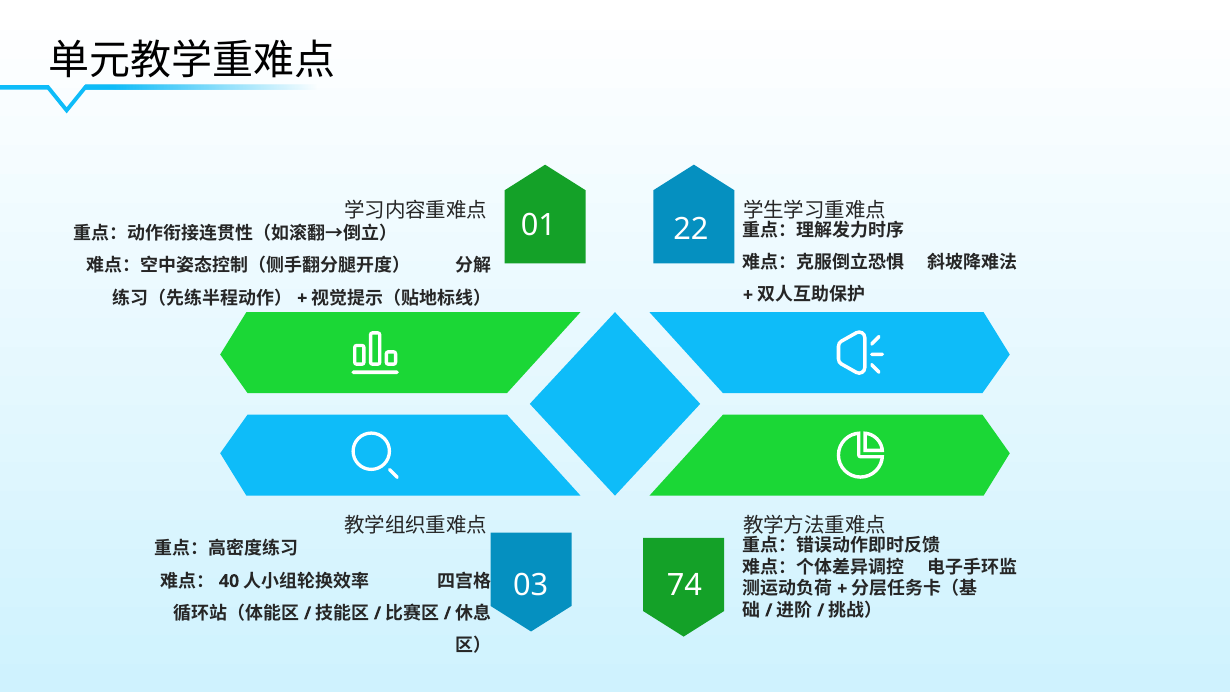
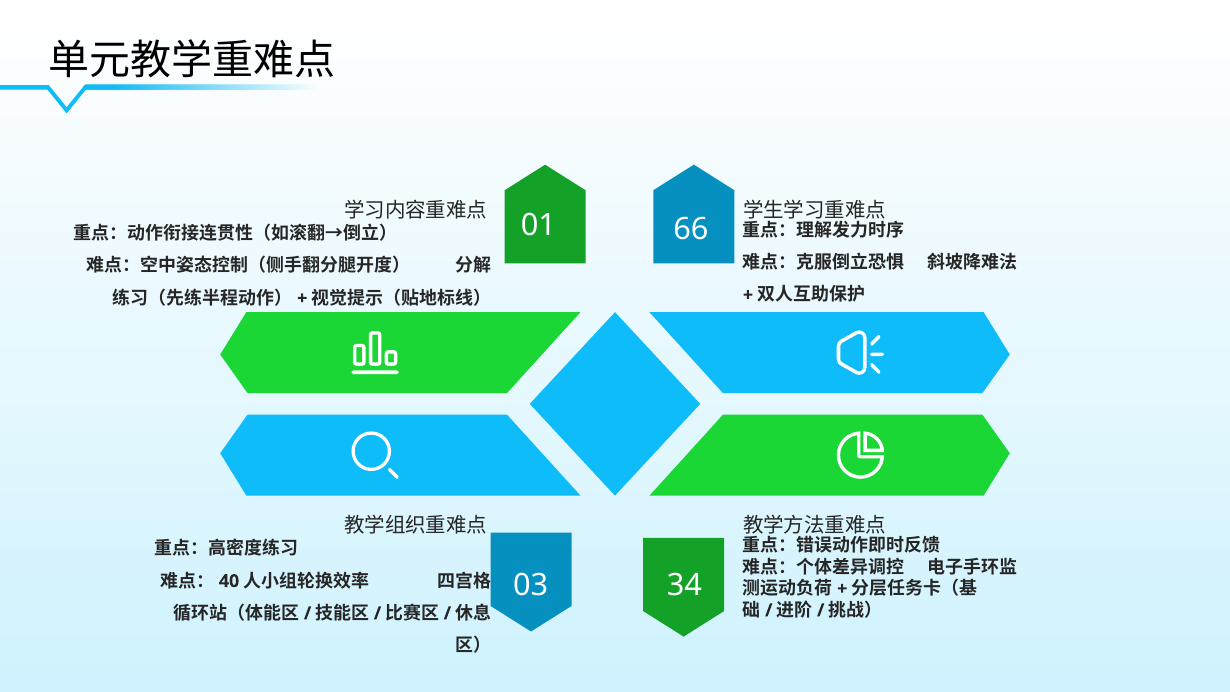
22: 22 -> 66
74: 74 -> 34
